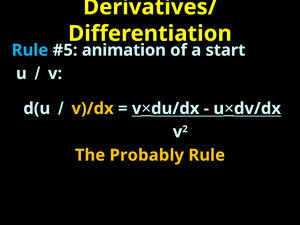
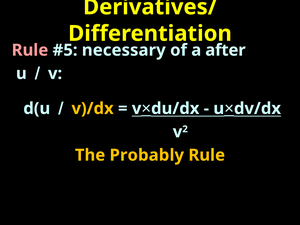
Rule at (30, 50) colour: light blue -> pink
animation: animation -> necessary
start: start -> after
